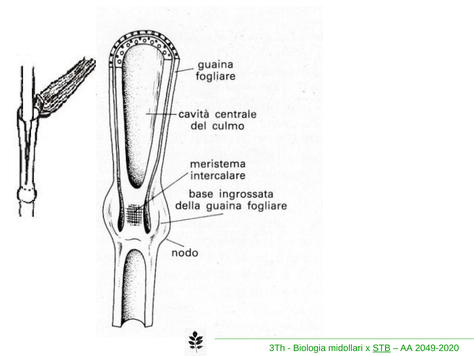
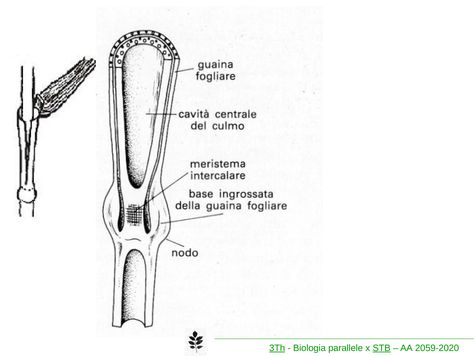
3Th underline: none -> present
midollari: midollari -> parallele
2049-2020: 2049-2020 -> 2059-2020
